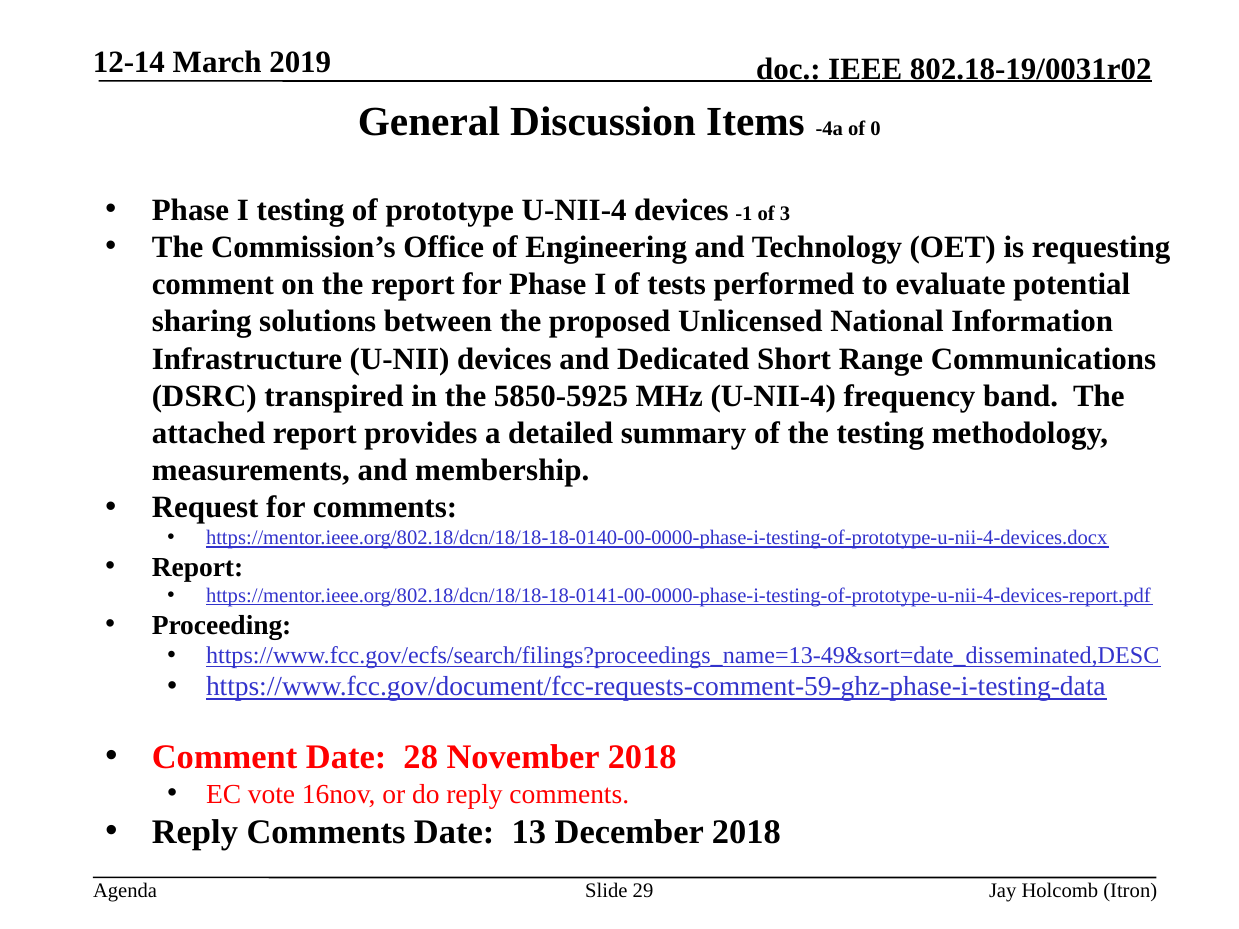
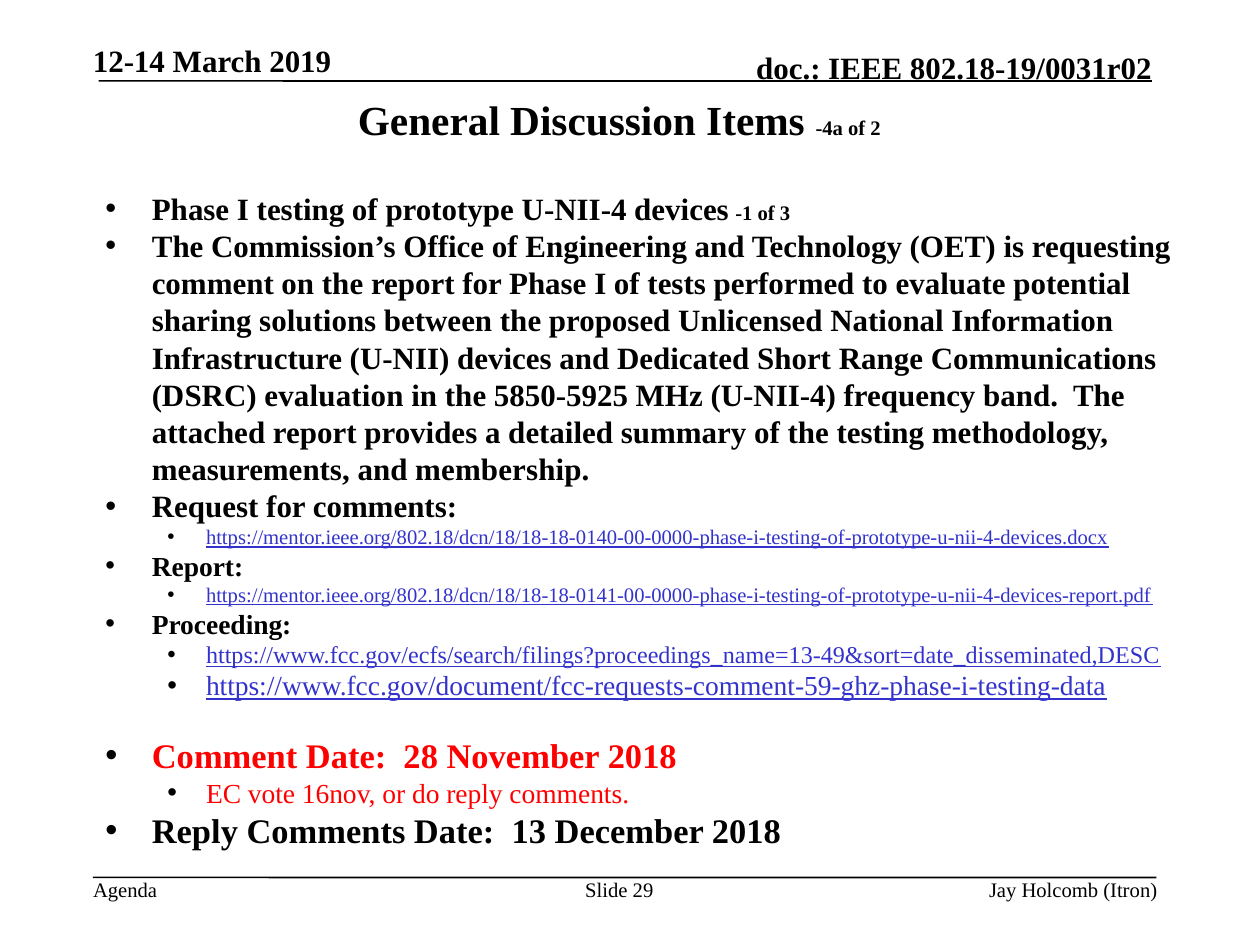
0: 0 -> 2
transpired: transpired -> evaluation
